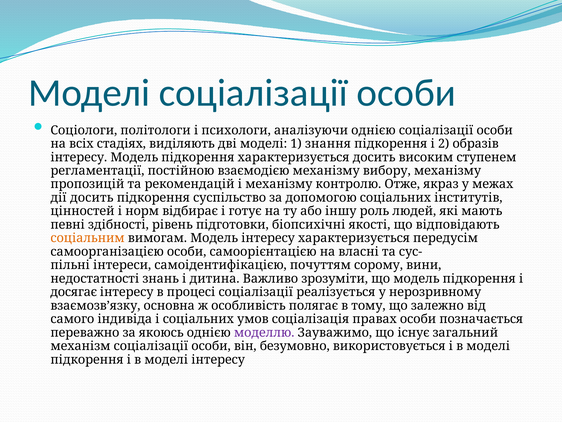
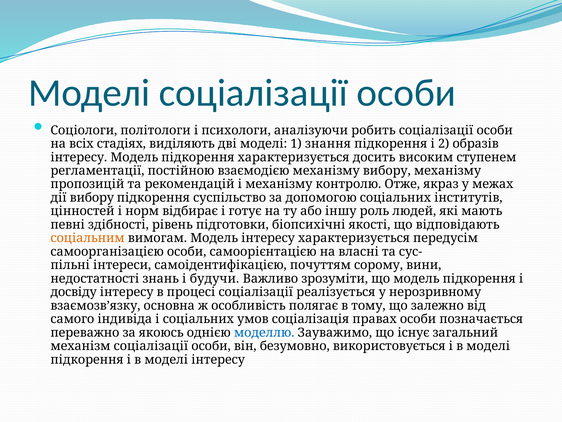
аналізуючи однією: однією -> робить
дії досить: досить -> вибору
дитина: дитина -> будучи
досягає: досягає -> досвіду
моделлю colour: purple -> blue
